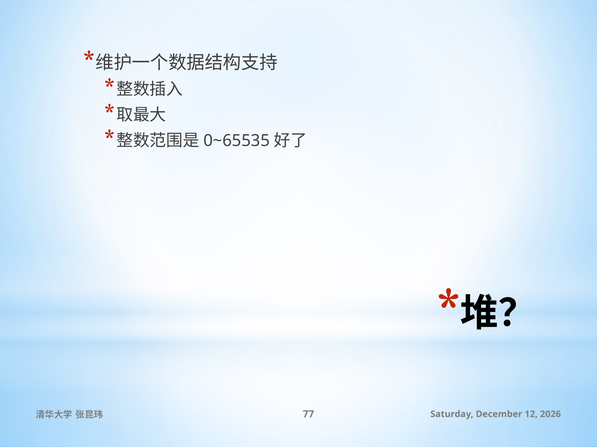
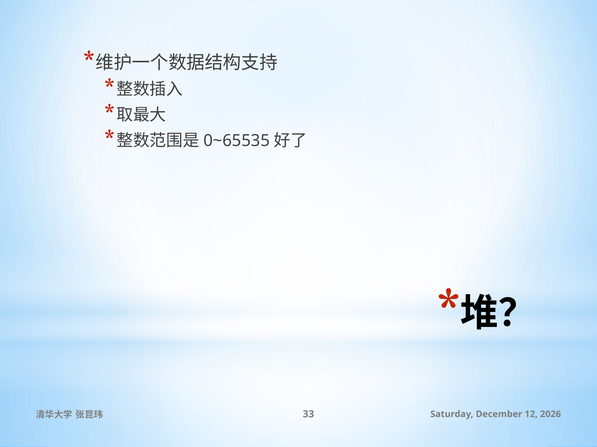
77: 77 -> 33
